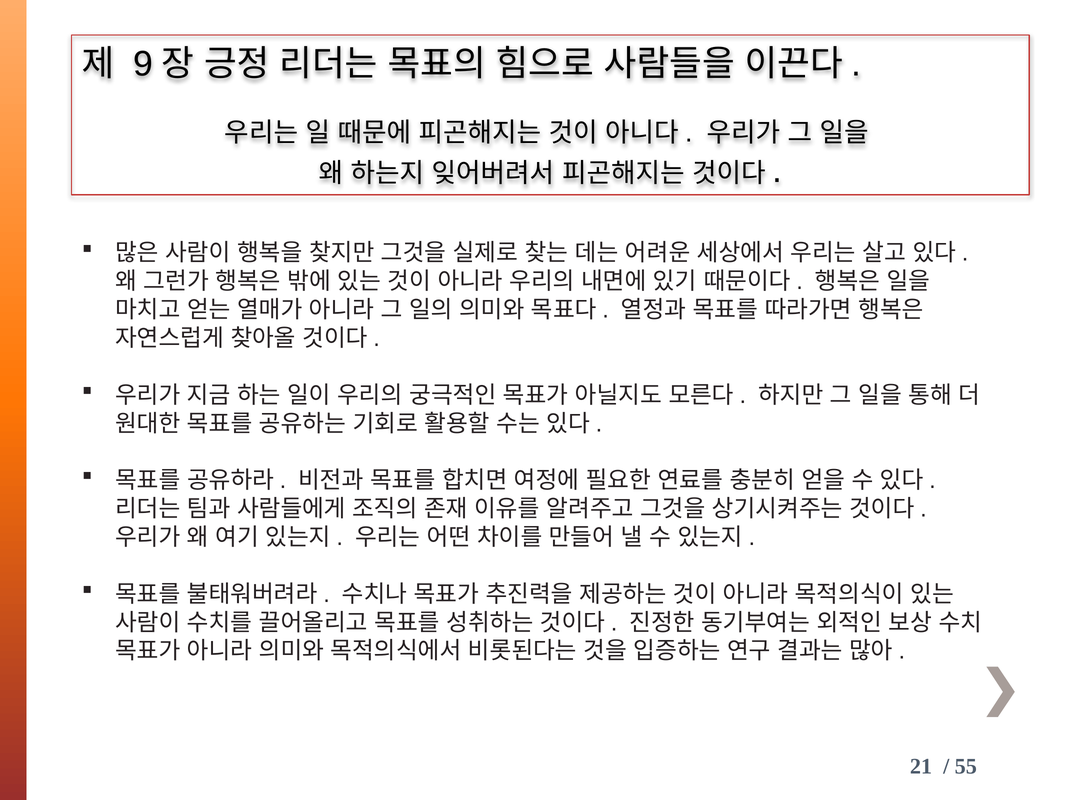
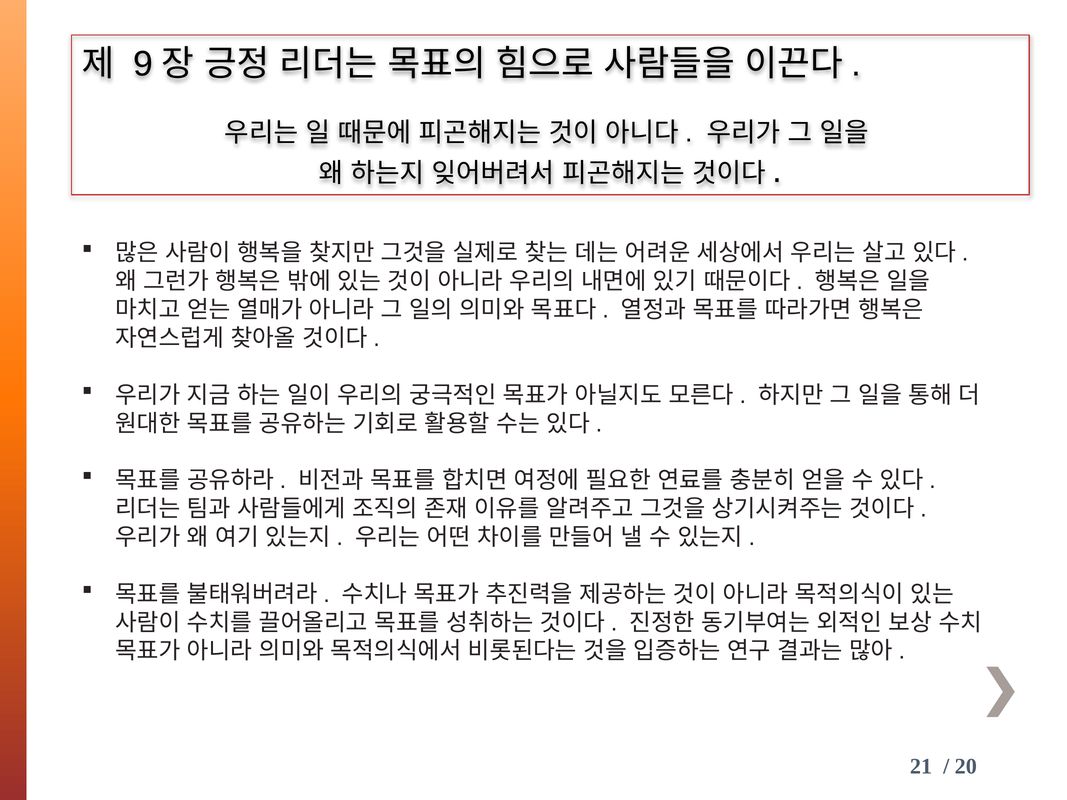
55: 55 -> 20
